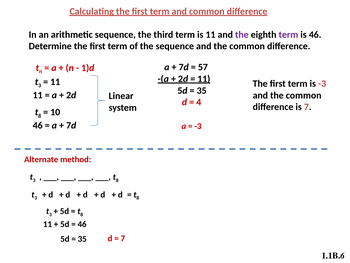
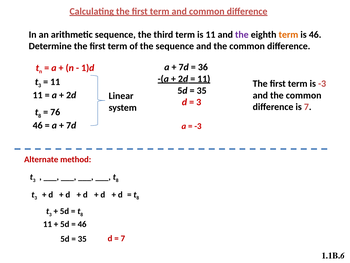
term at (288, 34) colour: purple -> orange
57: 57 -> 36
4 at (199, 102): 4 -> 3
10: 10 -> 76
